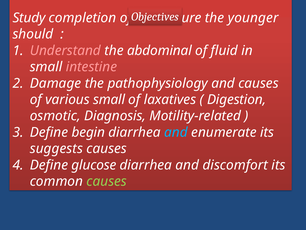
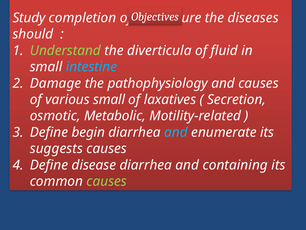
younger: younger -> diseases
Understand colour: pink -> light green
abdominal: abdominal -> diverticula
intestine colour: pink -> light blue
Digestion: Digestion -> Secretion
Diagnosis: Diagnosis -> Metabolic
glucose: glucose -> disease
discomfort: discomfort -> containing
